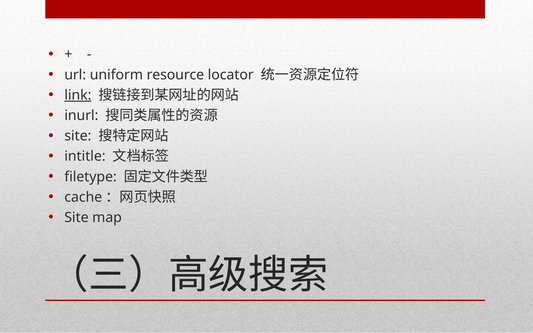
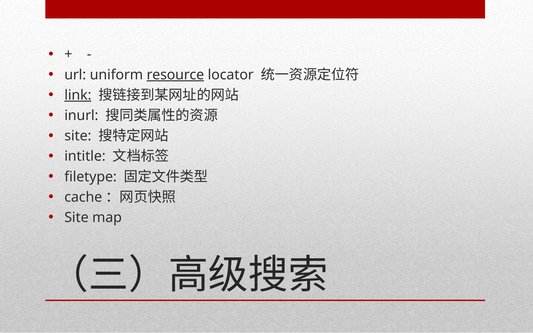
resource underline: none -> present
